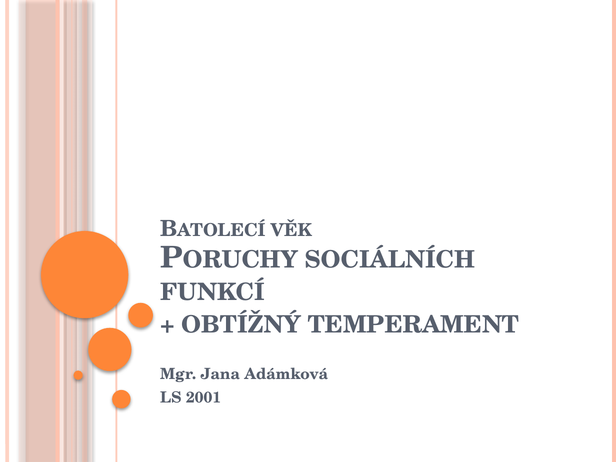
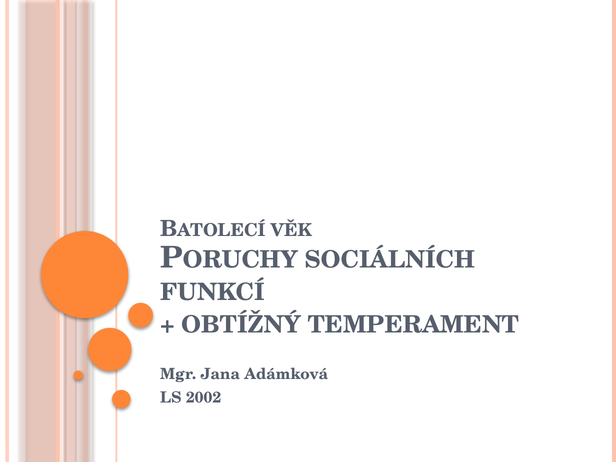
2001: 2001 -> 2002
